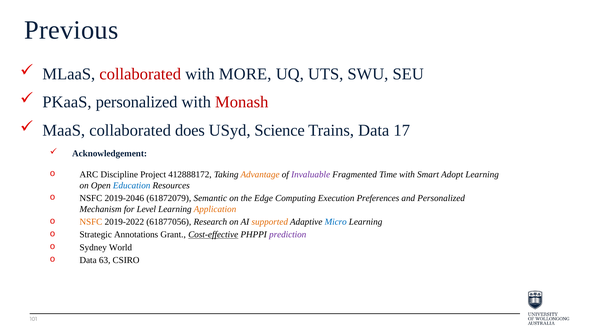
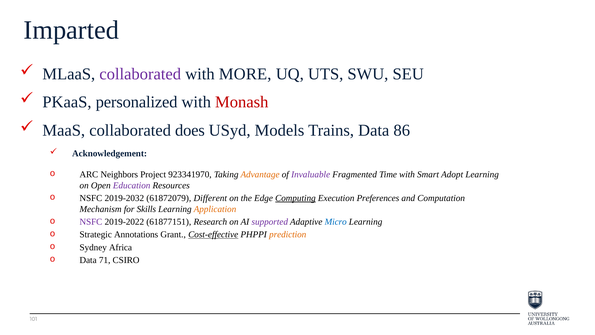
Previous: Previous -> Imparted
collaborated at (140, 74) colour: red -> purple
Science: Science -> Models
17: 17 -> 86
Discipline: Discipline -> Neighbors
412888172: 412888172 -> 923341970
Education colour: blue -> purple
2019-2046: 2019-2046 -> 2019-2032
Semantic: Semantic -> Different
Computing underline: none -> present
and Personalized: Personalized -> Computation
Level: Level -> Skills
NSFC at (91, 222) colour: orange -> purple
61877056: 61877056 -> 61877151
supported colour: orange -> purple
prediction colour: purple -> orange
World: World -> Africa
63: 63 -> 71
